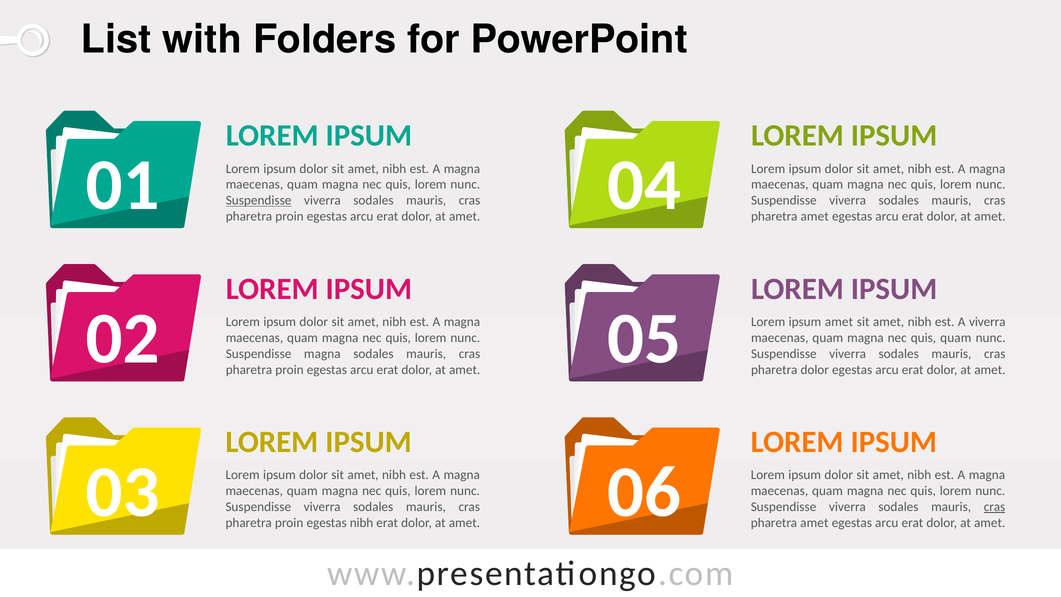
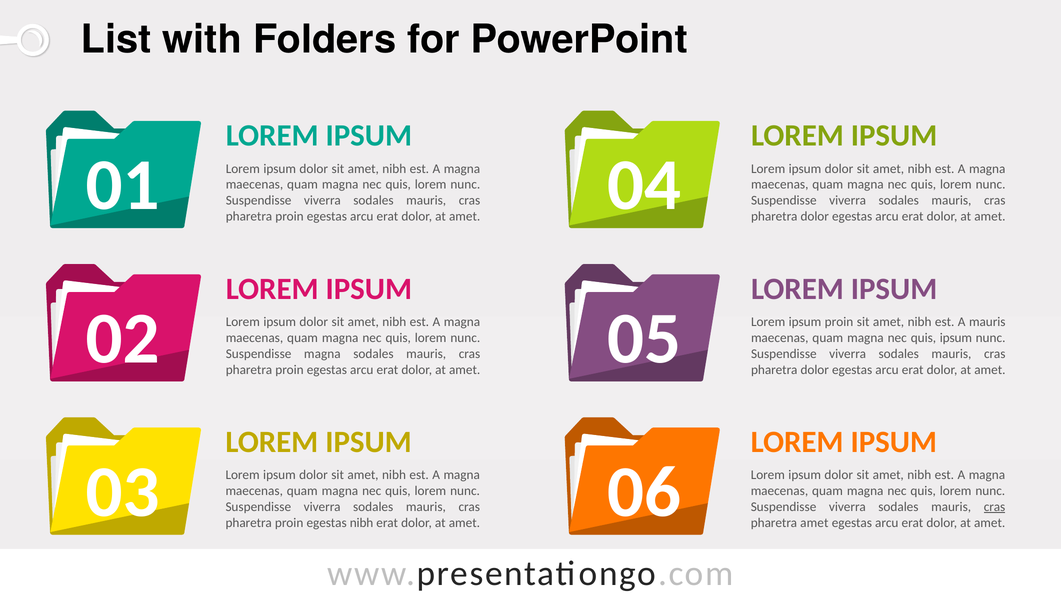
Suspendisse at (259, 200) underline: present -> none
amet at (815, 216): amet -> dolor
ipsum amet: amet -> proin
A viverra: viverra -> mauris
quis quam: quam -> ipsum
